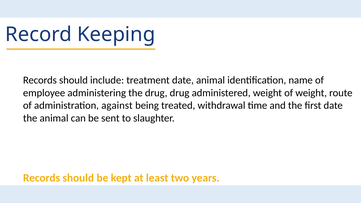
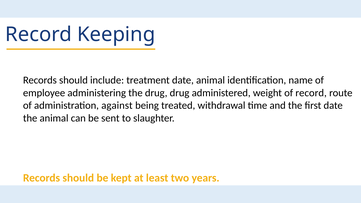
of weight: weight -> record
